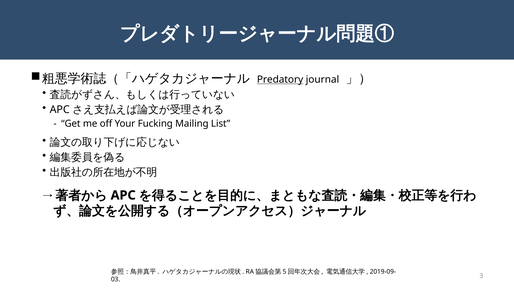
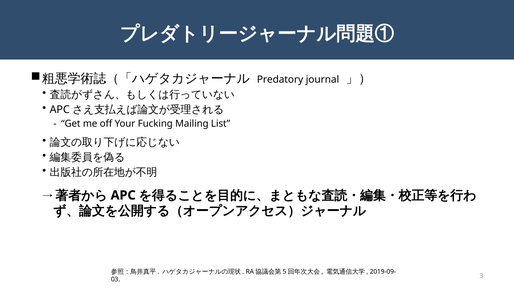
Predatory underline: present -> none
